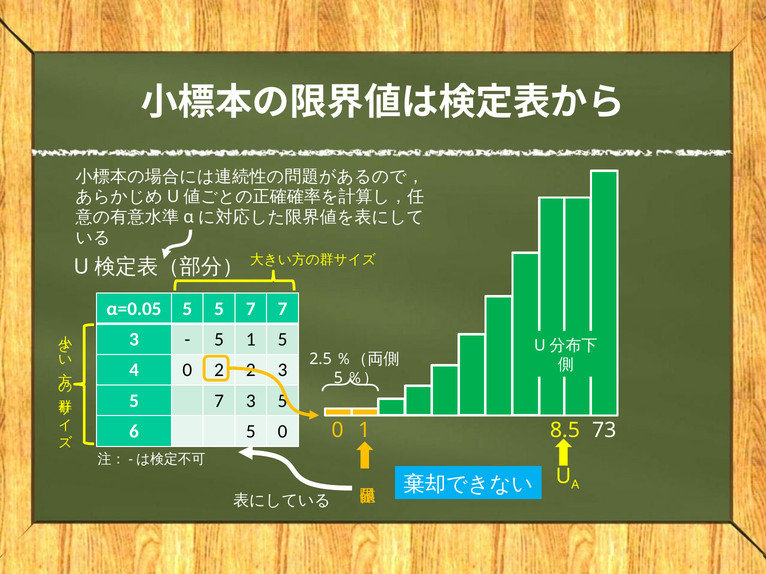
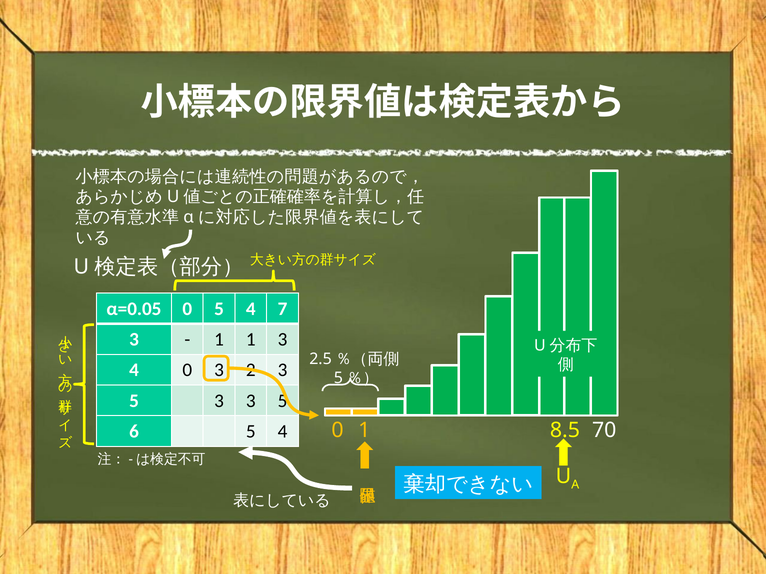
α=0.05 5: 5 -> 0
7 at (251, 309): 7 -> 4
5 at (219, 340): 5 -> 1
1 5: 5 -> 3
0 2: 2 -> 3
7 at (219, 401): 7 -> 3
6 5 0: 0 -> 4
73: 73 -> 70
